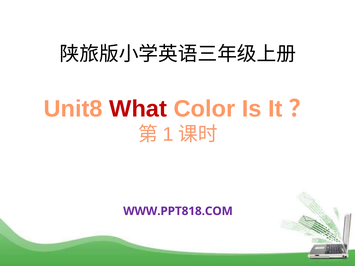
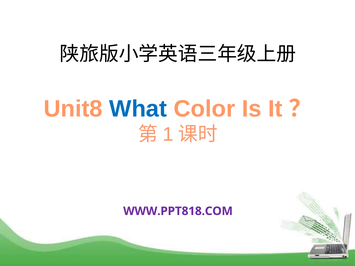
What colour: red -> blue
